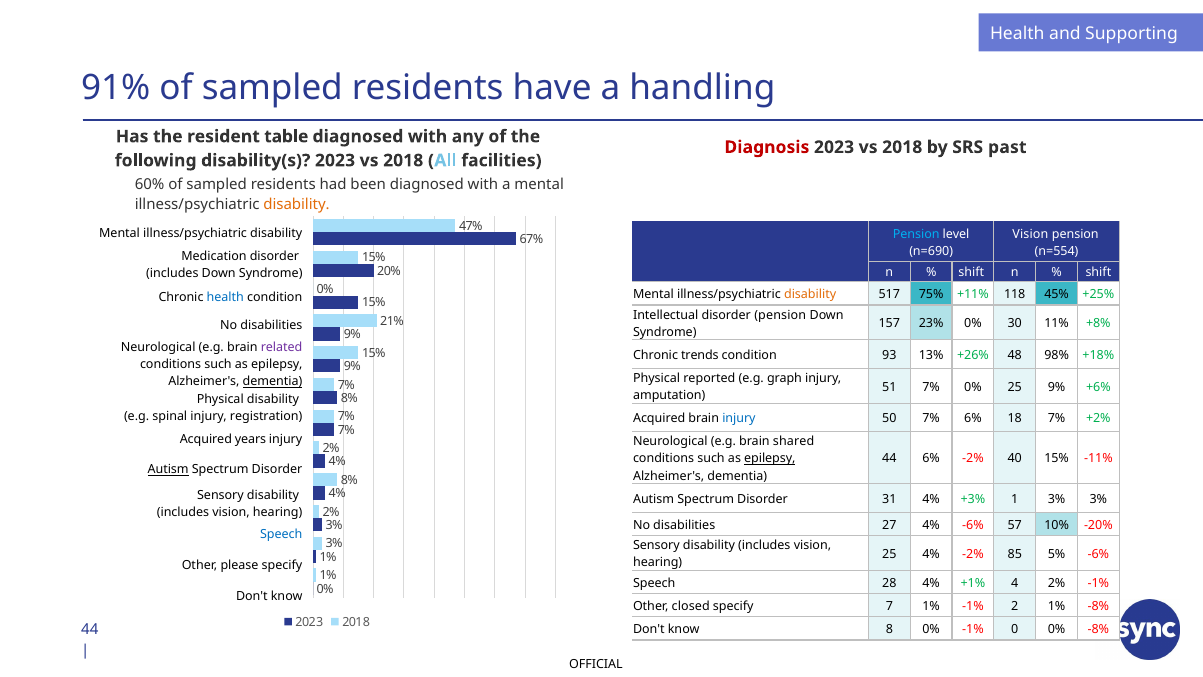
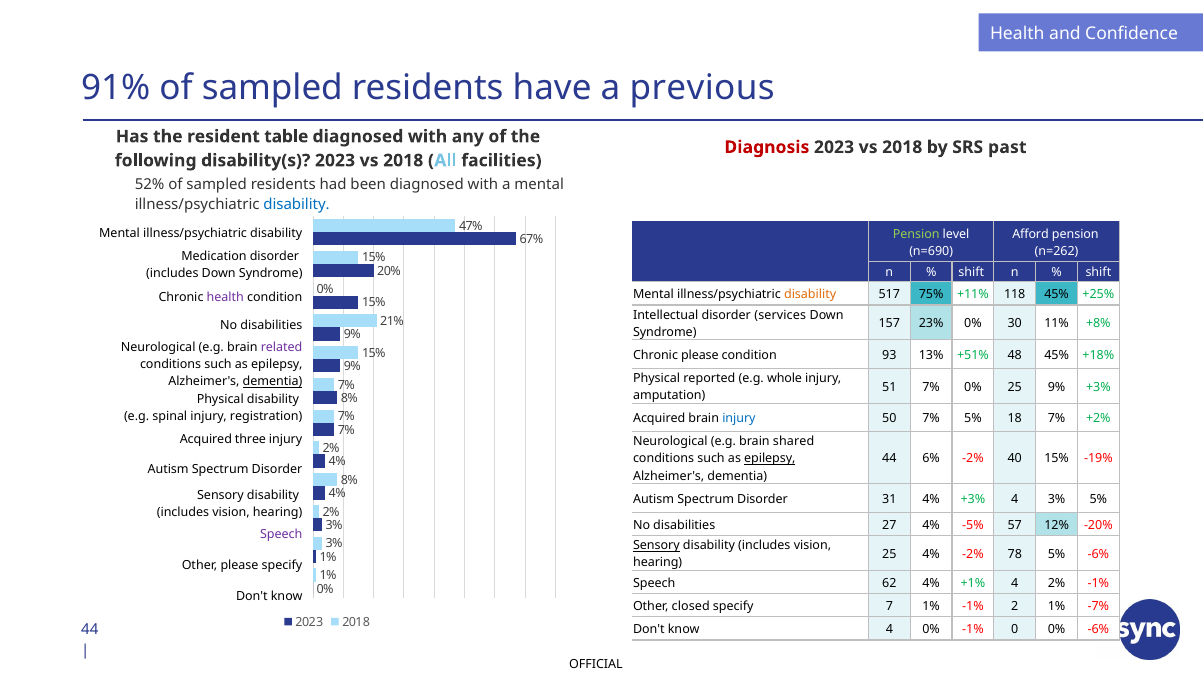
Supporting: Supporting -> Confidence
handling: handling -> previous
60%: 60% -> 52%
disability at (297, 205) colour: orange -> blue
Pension at (916, 234) colour: light blue -> light green
Vision at (1030, 234): Vision -> Afford
n=554: n=554 -> n=262
health at (225, 297) colour: blue -> purple
disorder pension: pension -> services
Chronic trends: trends -> please
+26%: +26% -> +51%
48 98%: 98% -> 45%
graph: graph -> whole
9% +6%: +6% -> +3%
7% 6%: 6% -> 5%
years: years -> three
-11%: -11% -> -19%
Autism at (168, 469) underline: present -> none
+3% 1: 1 -> 4
3% 3%: 3% -> 5%
4% -6%: -6% -> -5%
10%: 10% -> 12%
Speech at (281, 535) colour: blue -> purple
Sensory at (656, 545) underline: none -> present
85: 85 -> 78
28: 28 -> 62
1% -8%: -8% -> -7%
know 8: 8 -> 4
0% -8%: -8% -> -6%
